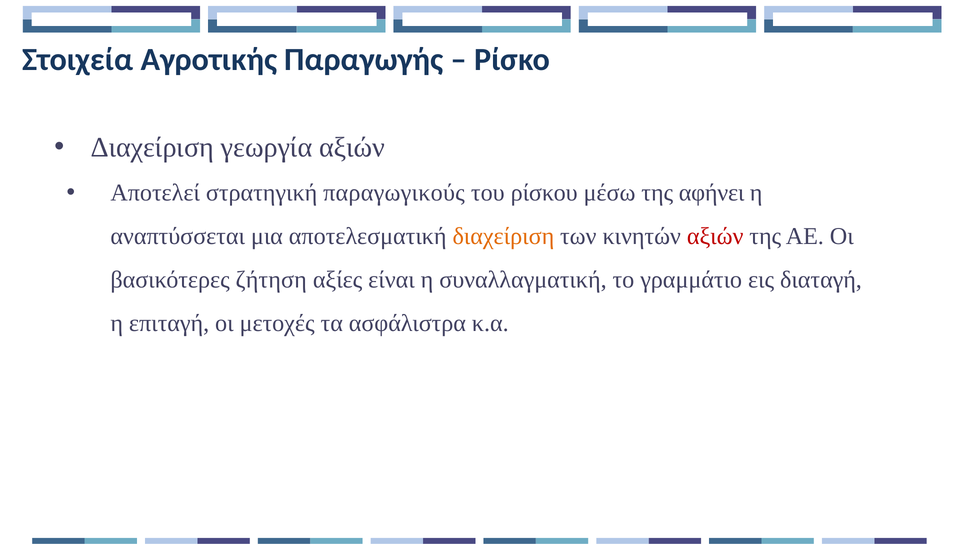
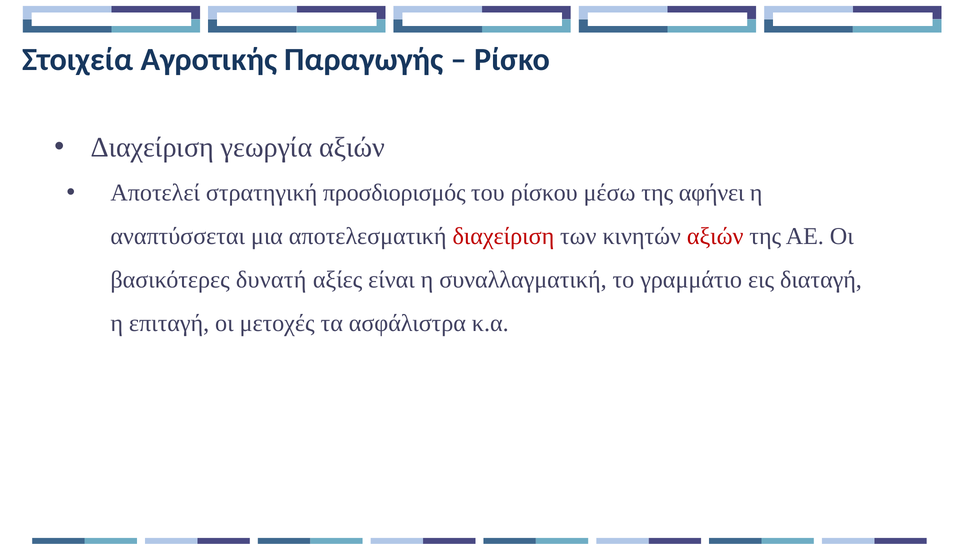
παραγωγικούς: παραγωγικούς -> προσδιορισμός
διαχείριση at (503, 236) colour: orange -> red
ζήτηση: ζήτηση -> δυνατή
